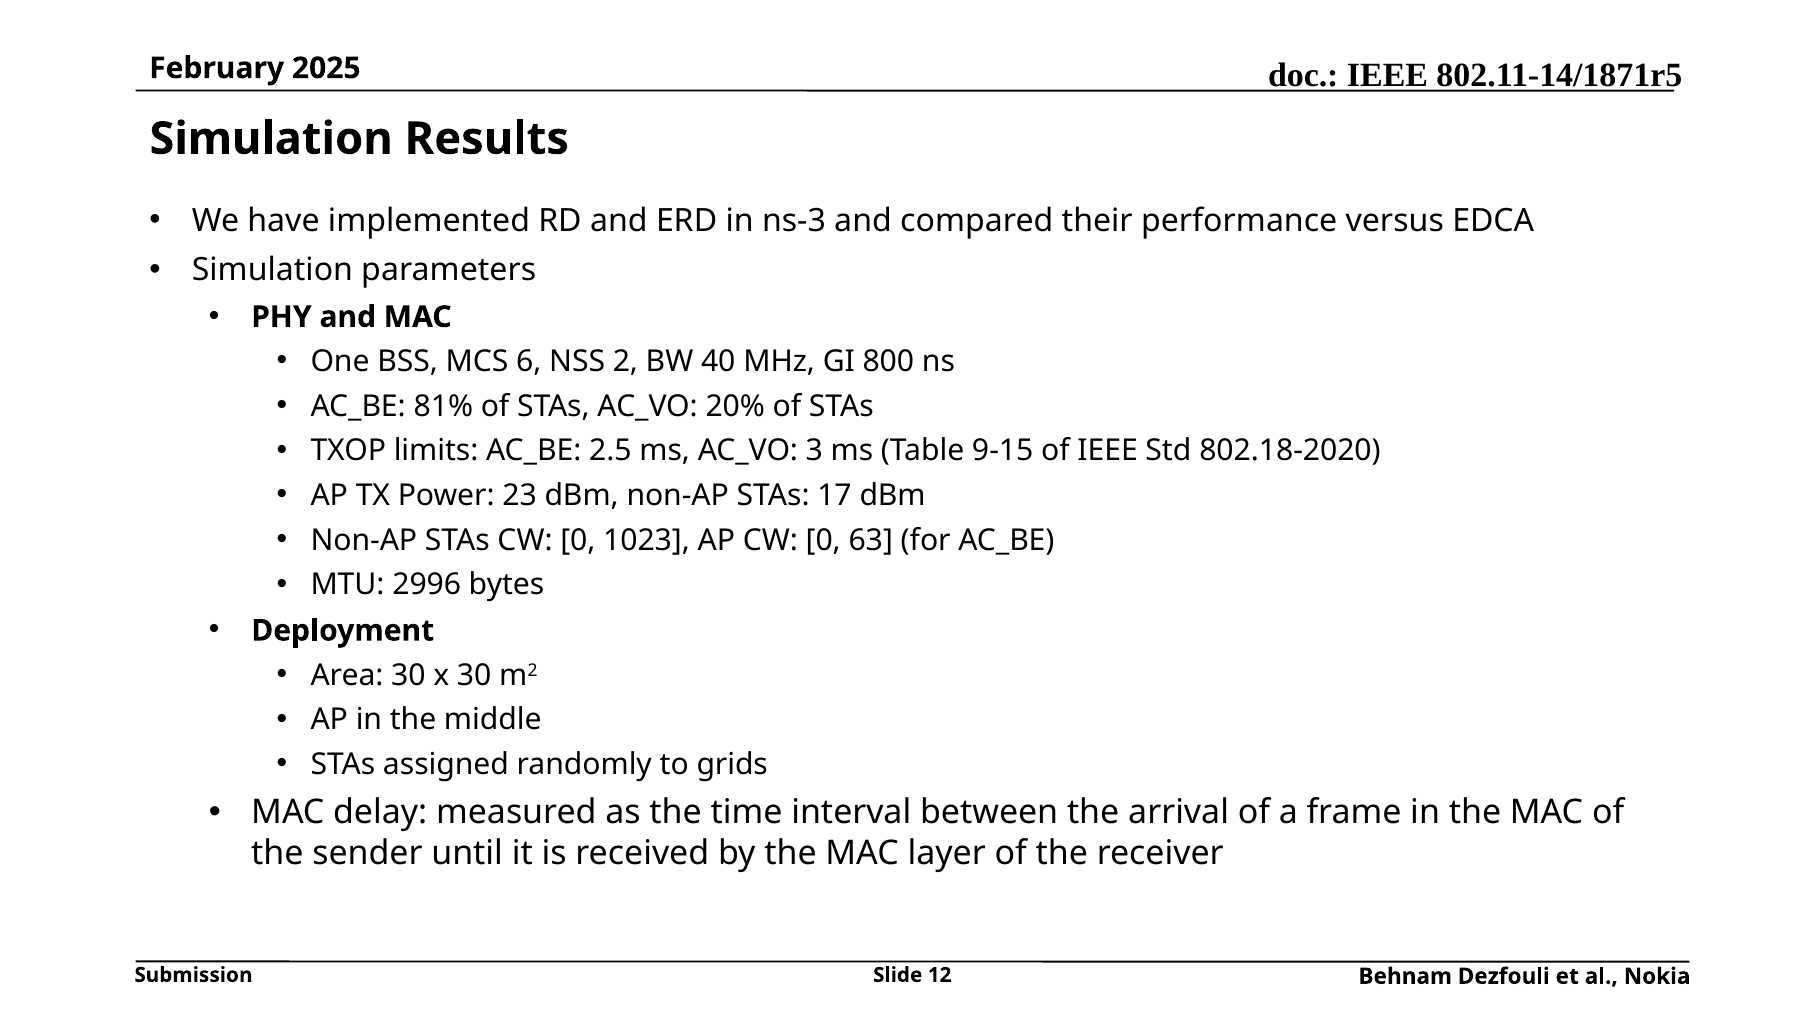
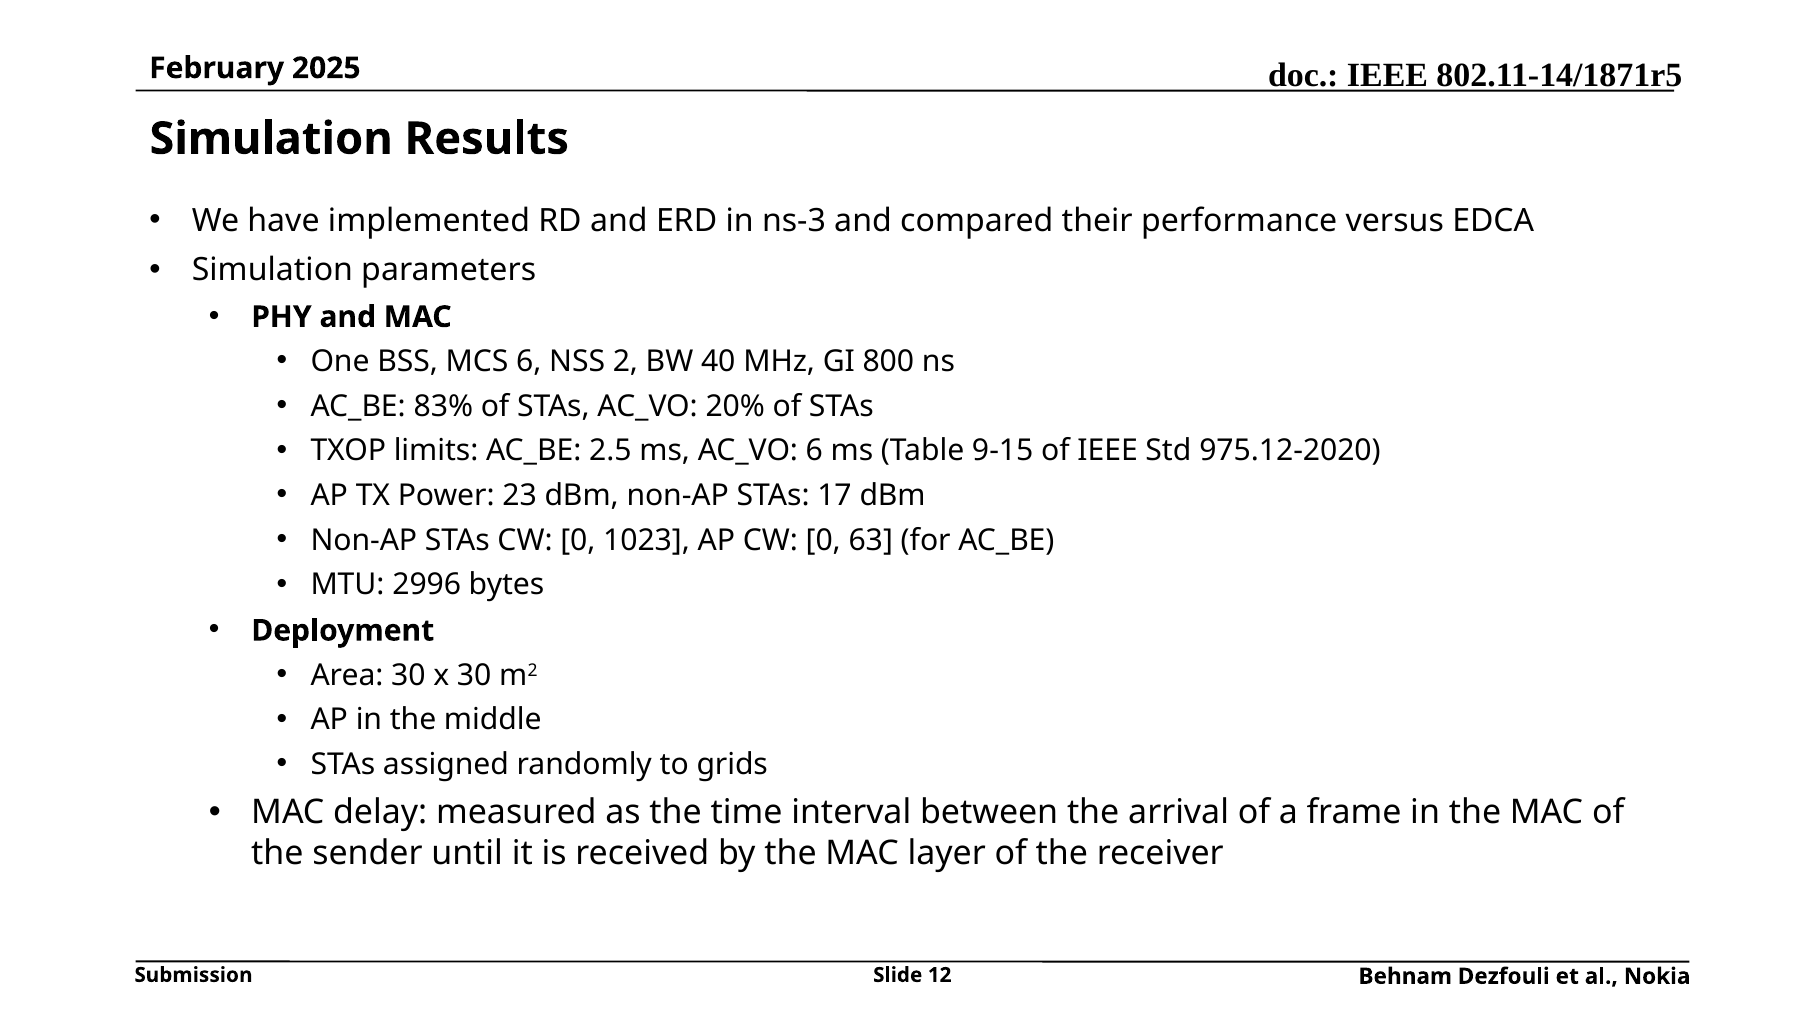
81%: 81% -> 83%
AC_VO 3: 3 -> 6
802.18-2020: 802.18-2020 -> 975.12-2020
